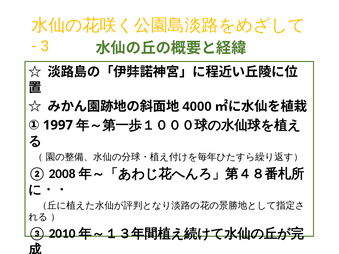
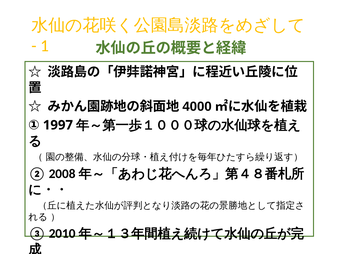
3: 3 -> 1
